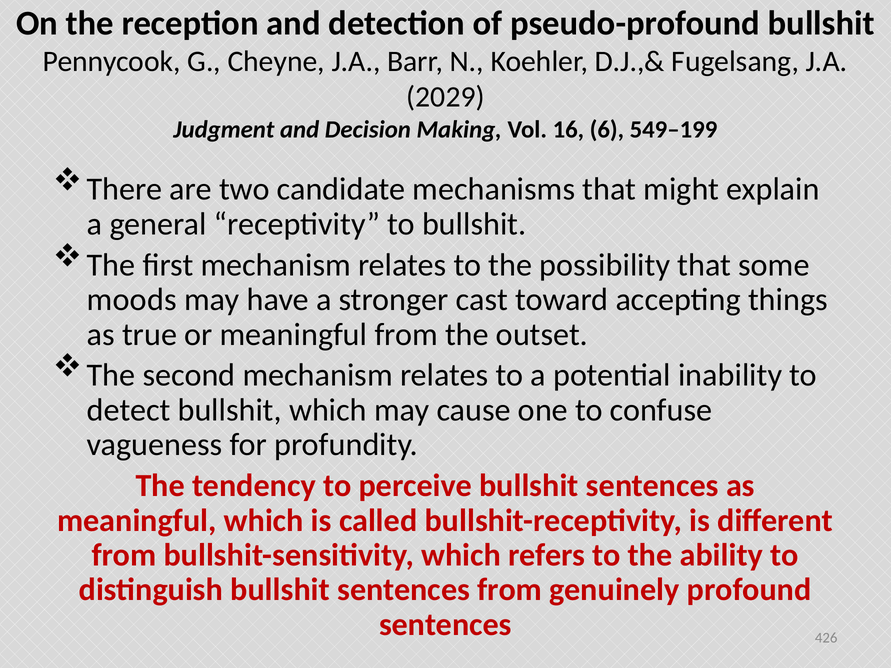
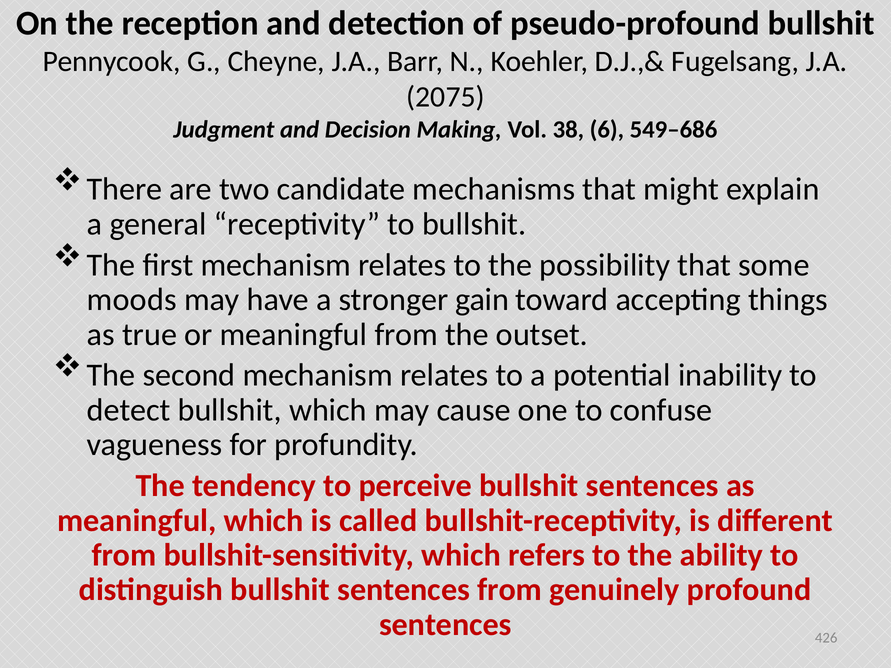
2029: 2029 -> 2075
16: 16 -> 38
549–199: 549–199 -> 549–686
cast: cast -> gain
